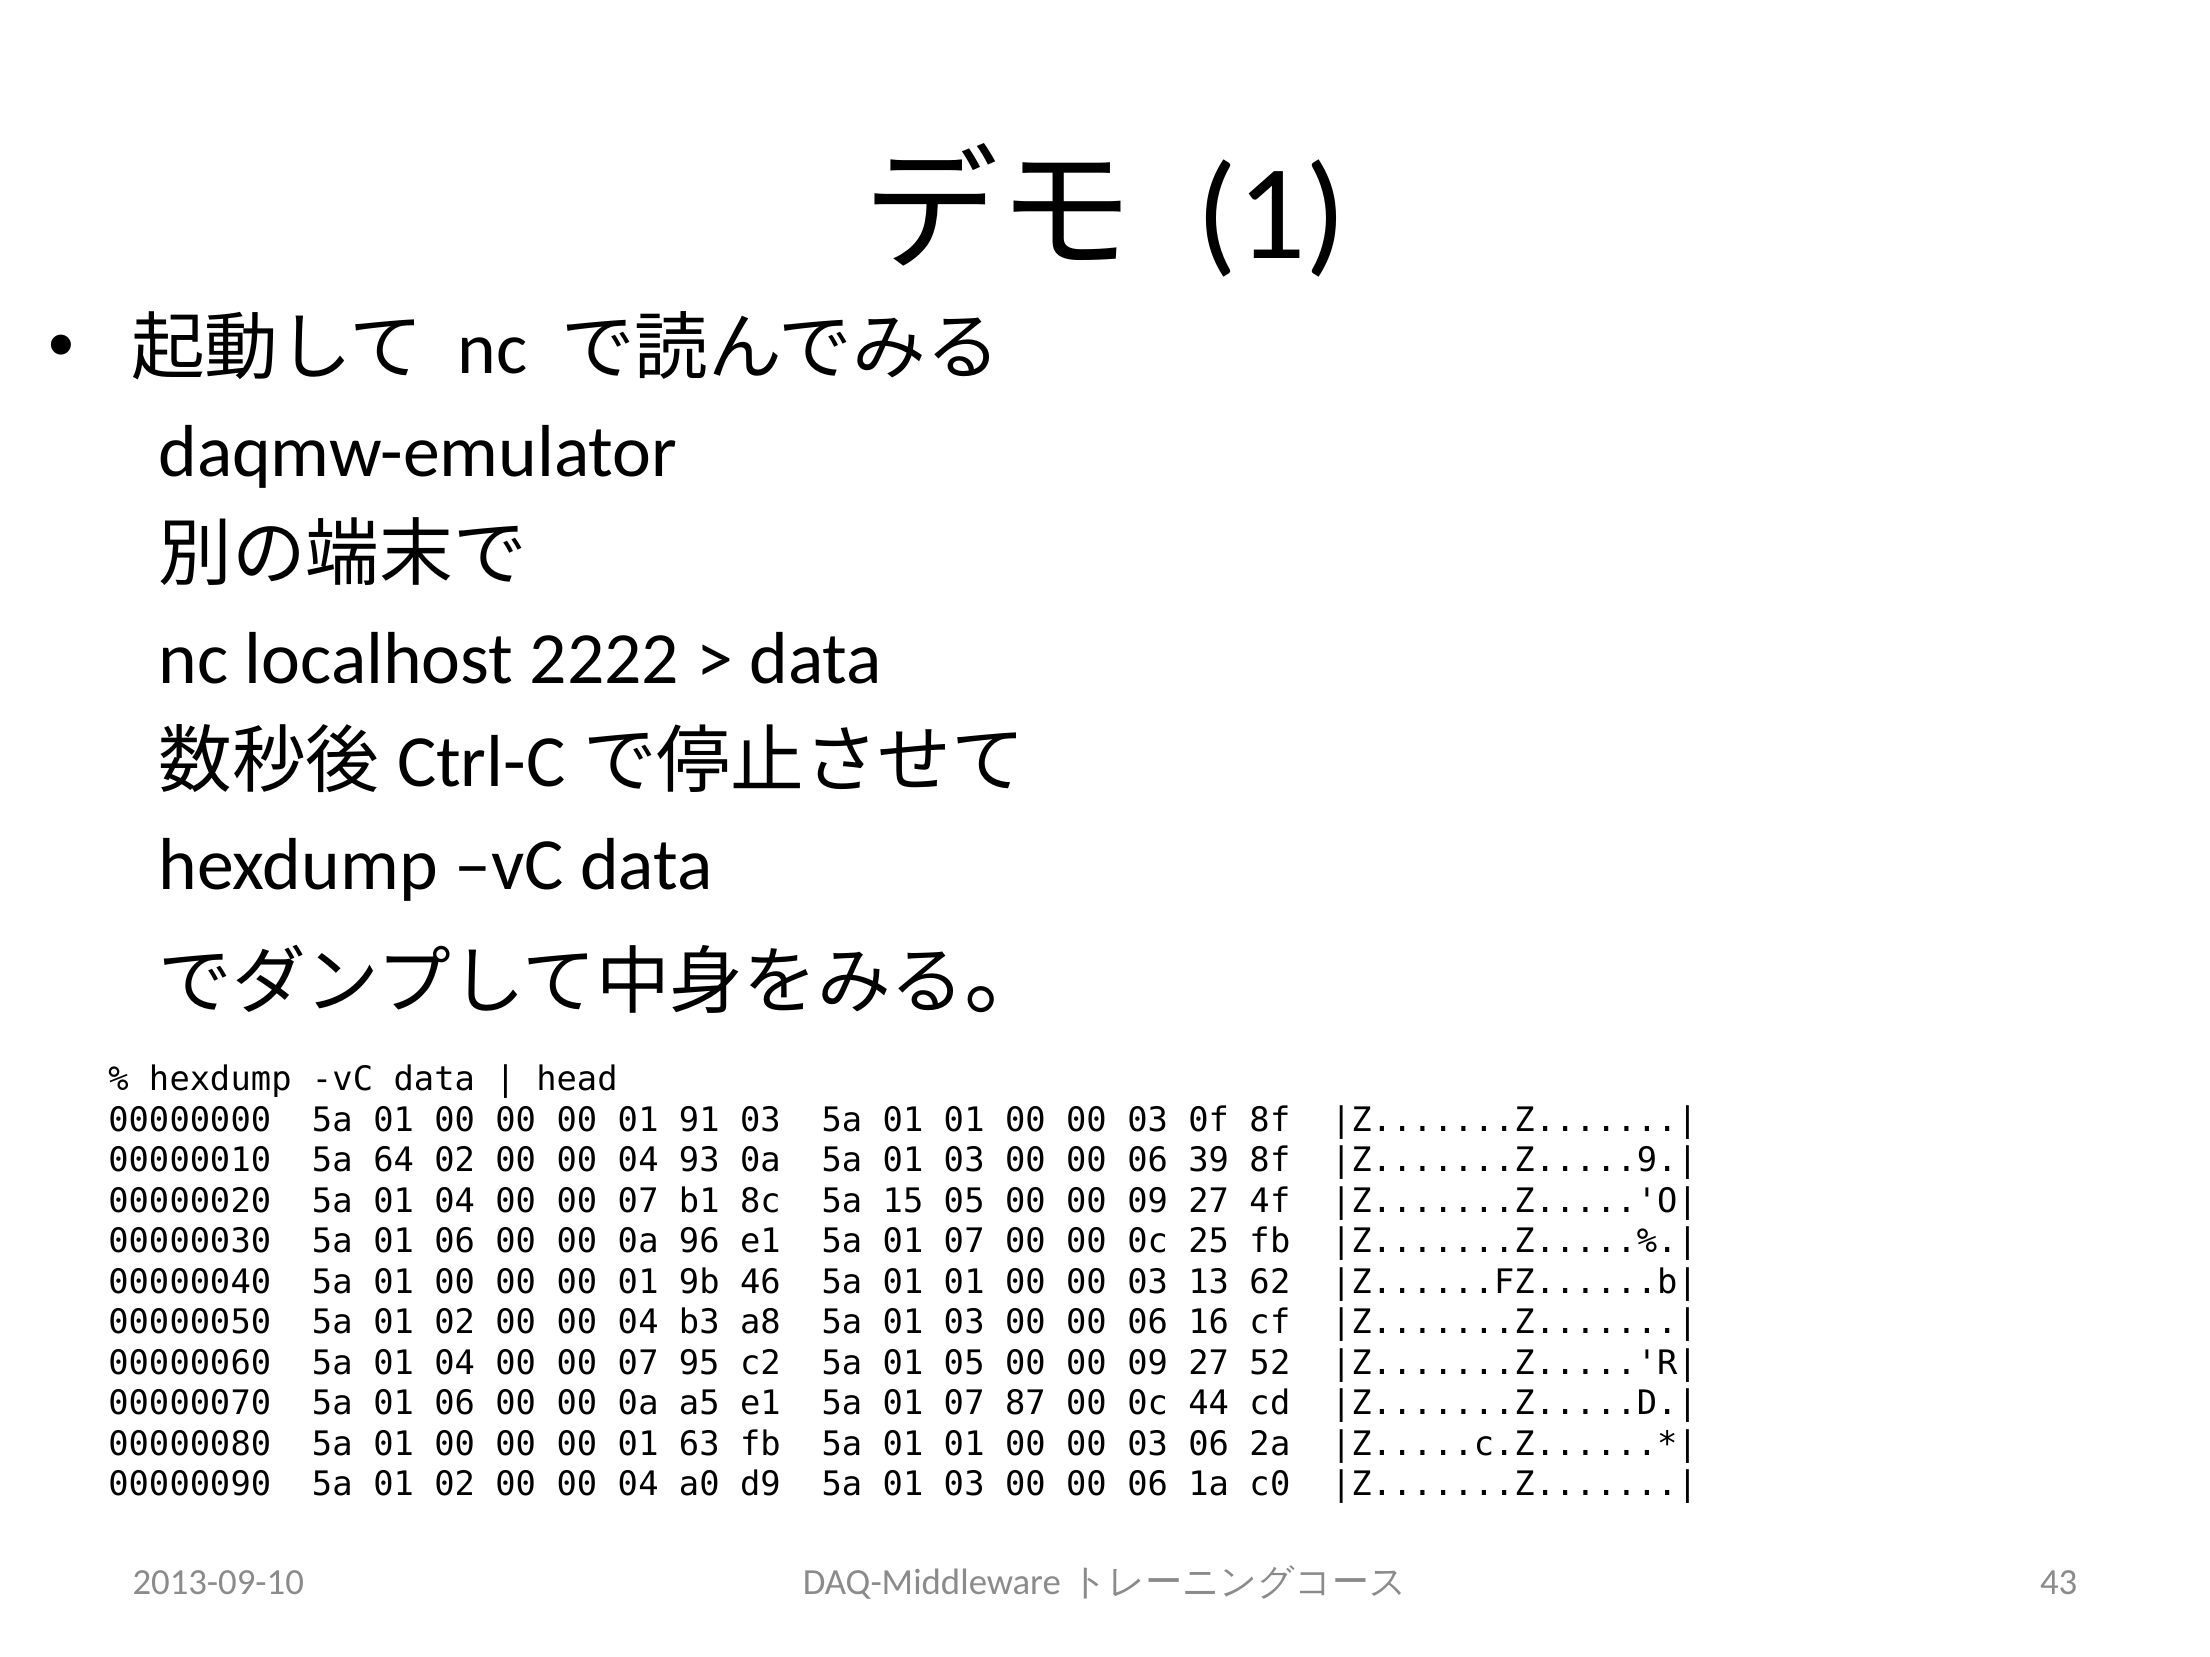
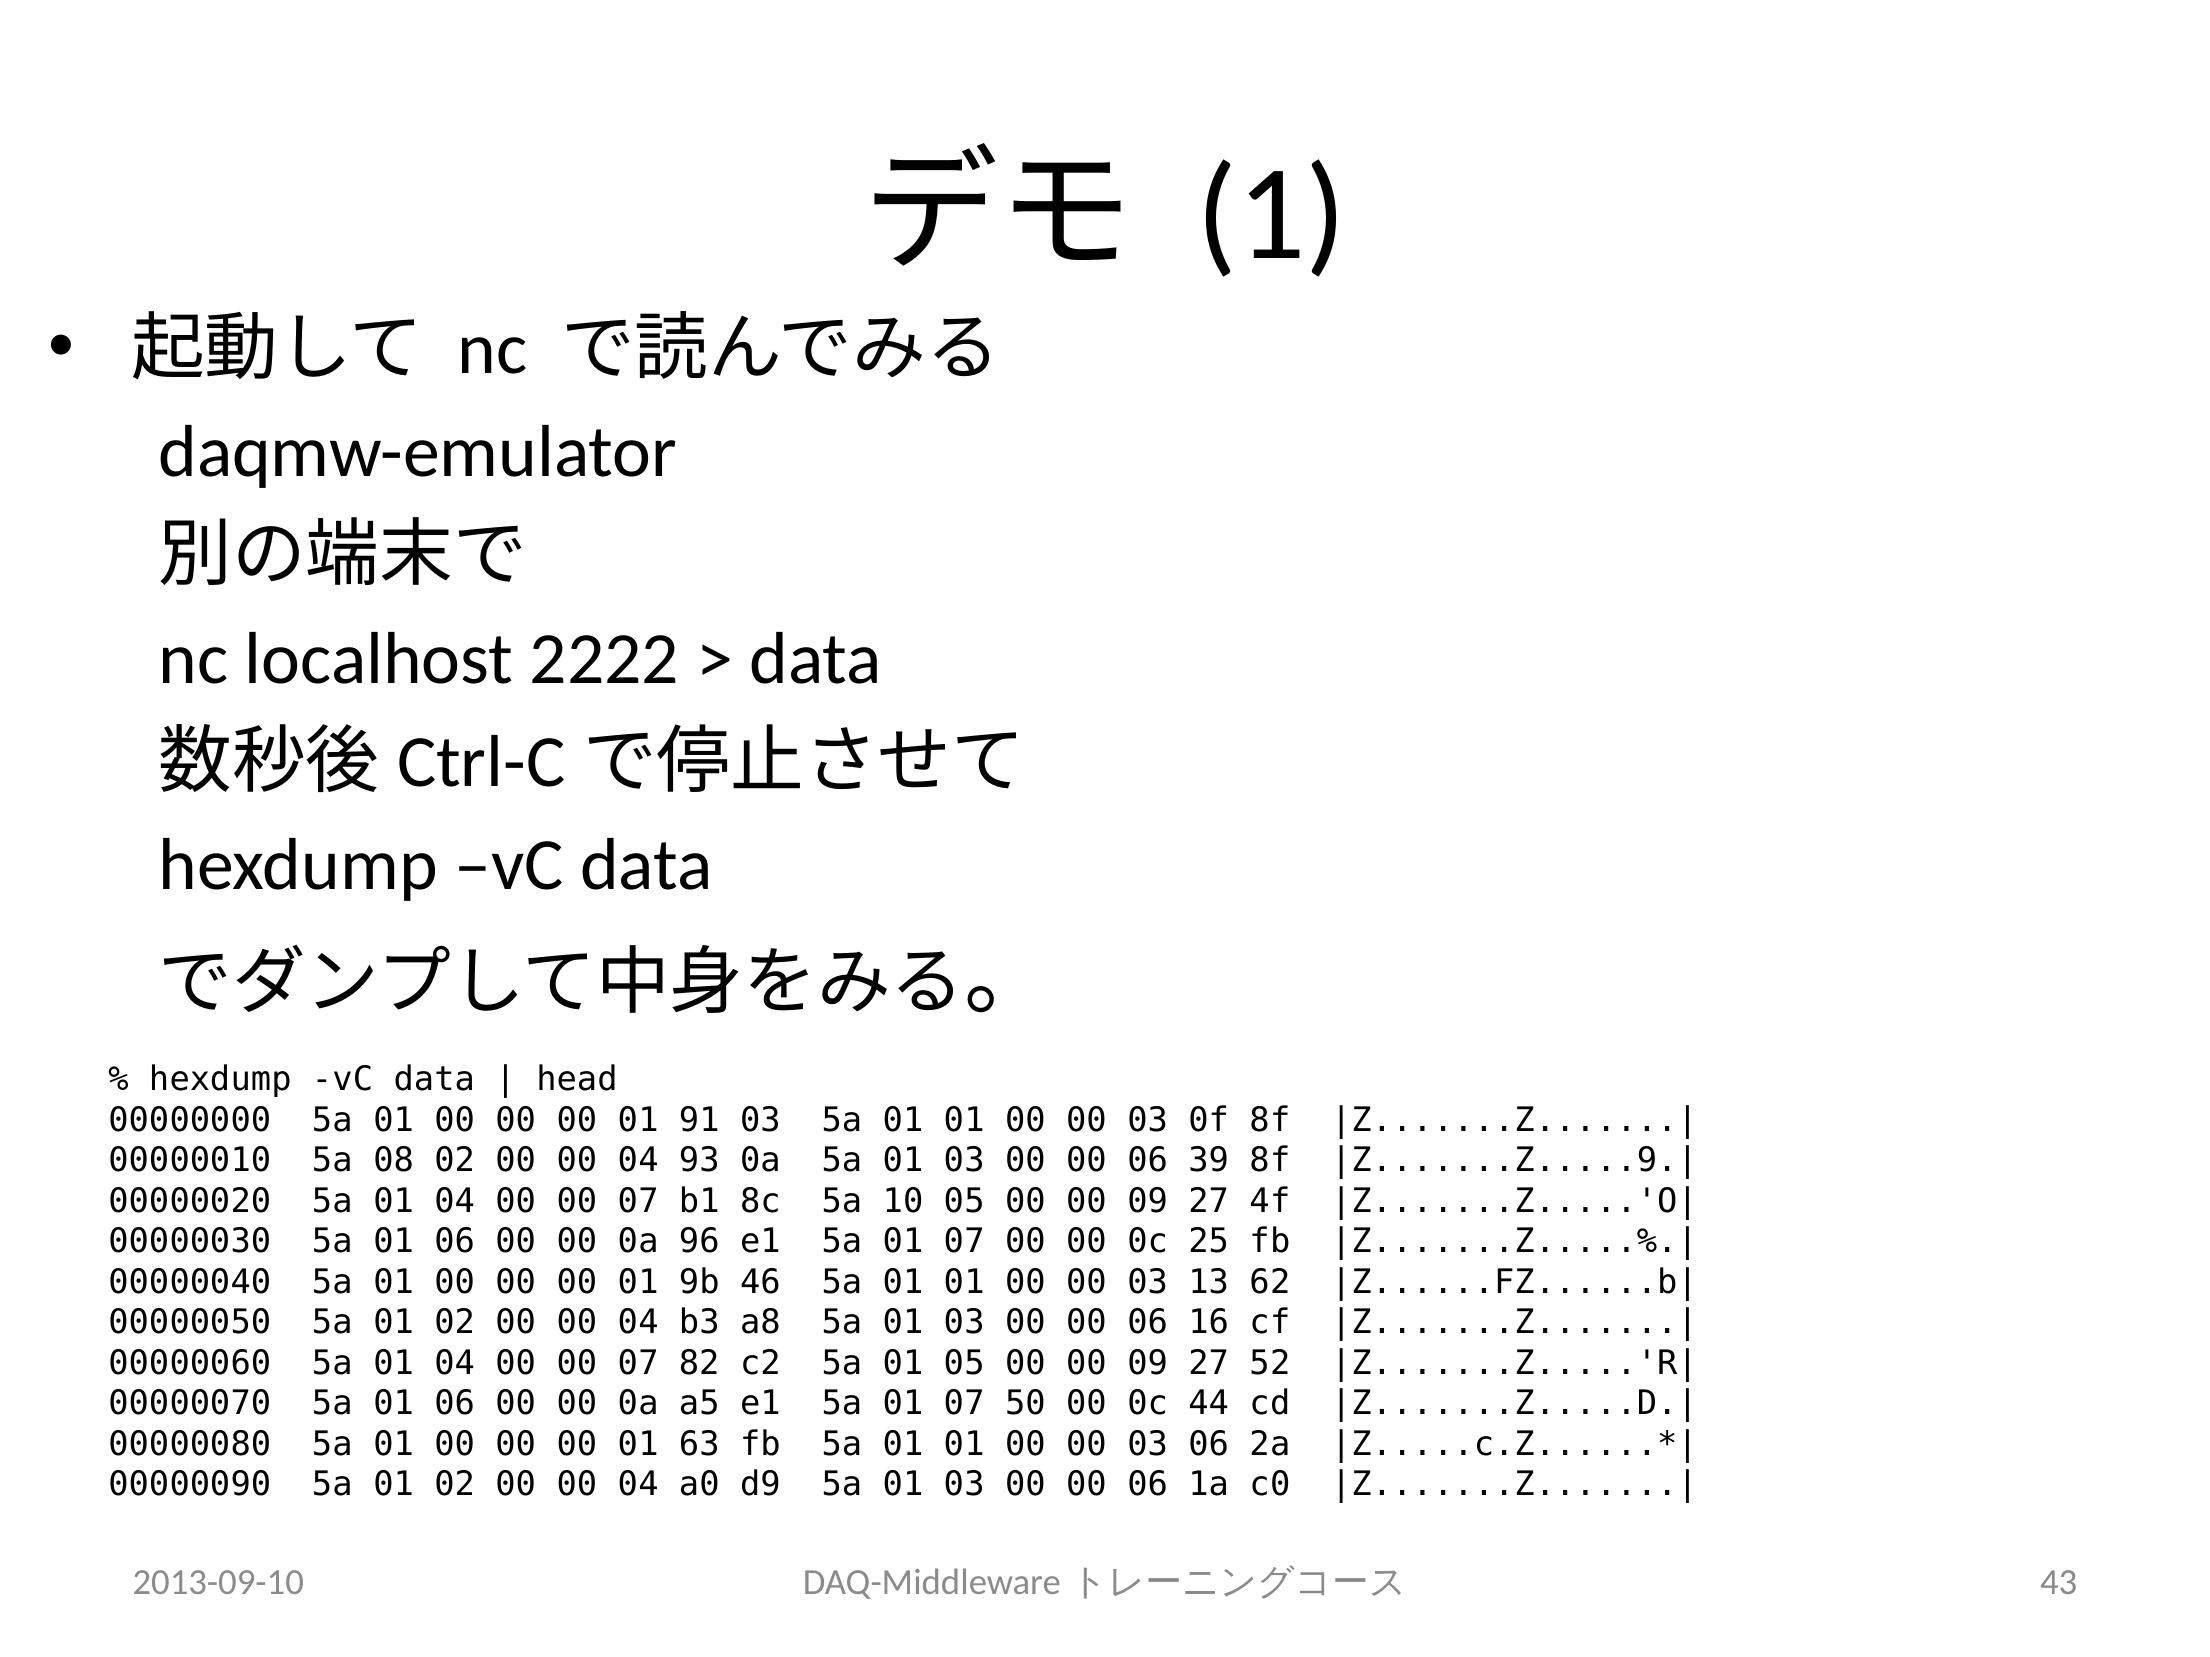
64: 64 -> 08
15: 15 -> 10
95: 95 -> 82
87: 87 -> 50
